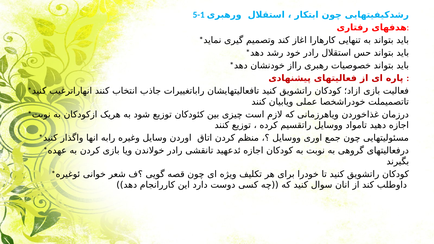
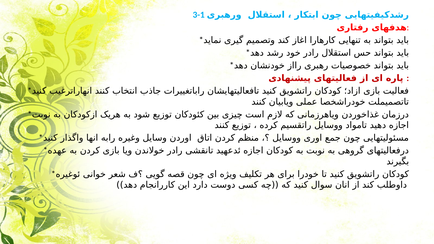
5-1: 5-1 -> 3-1
